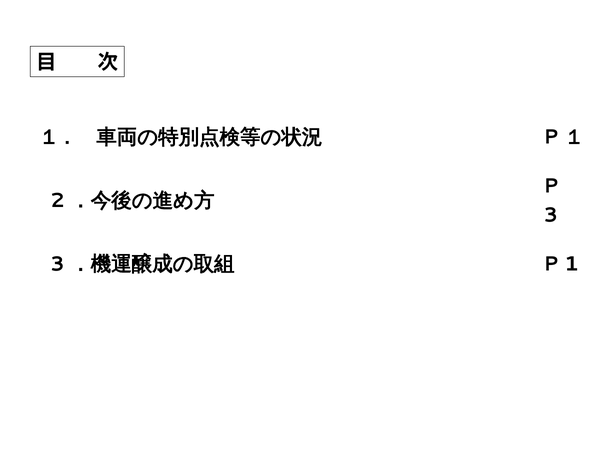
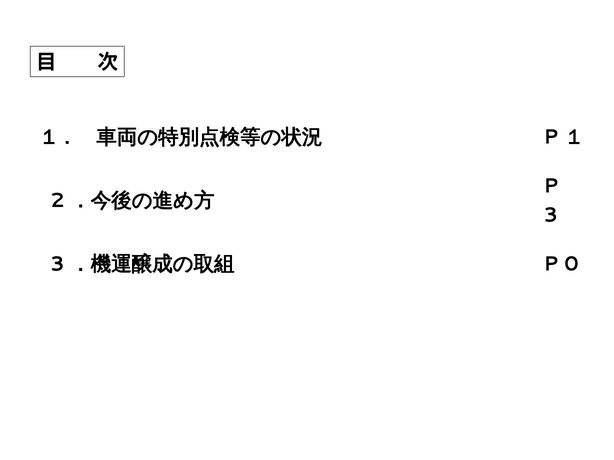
1: 1 -> 0
